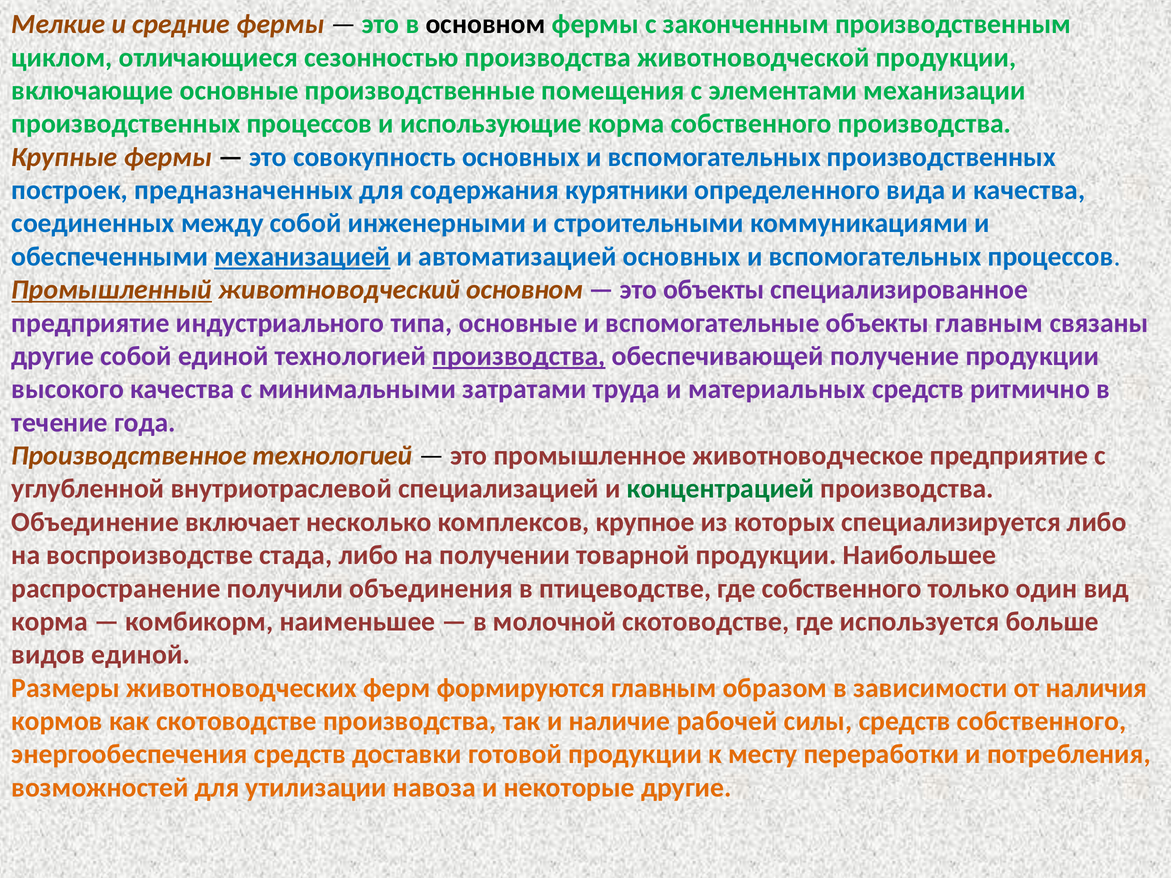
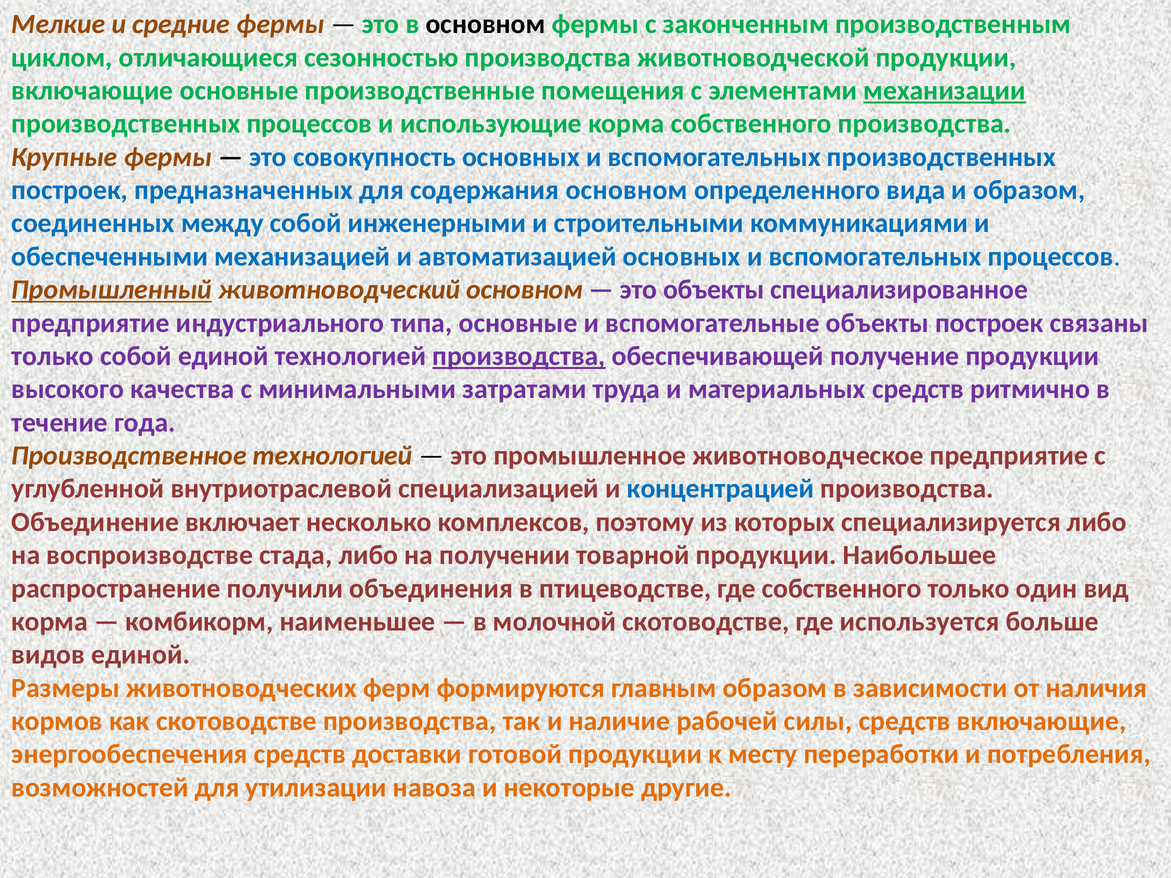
механизации underline: none -> present
содержания курятники: курятники -> основном
и качества: качества -> образом
механизацией underline: present -> none
объекты главным: главным -> построек
другие at (53, 356): другие -> только
концентрацией colour: green -> blue
крупное: крупное -> поэтому
средств собственного: собственного -> включающие
